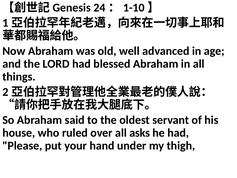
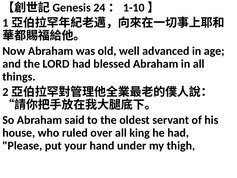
asks: asks -> king
